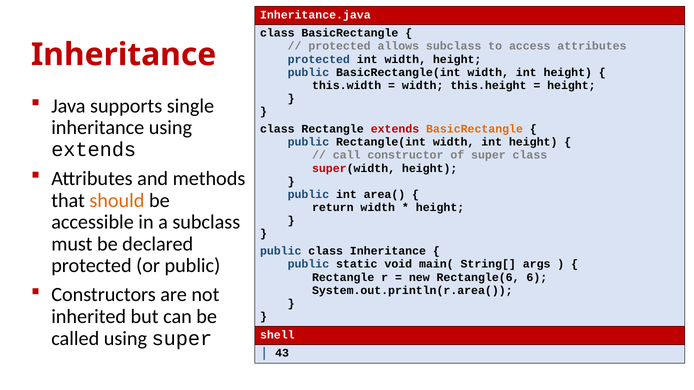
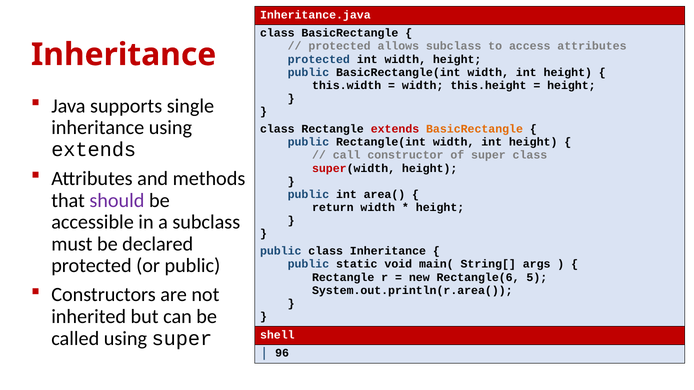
should colour: orange -> purple
6: 6 -> 5
43: 43 -> 96
